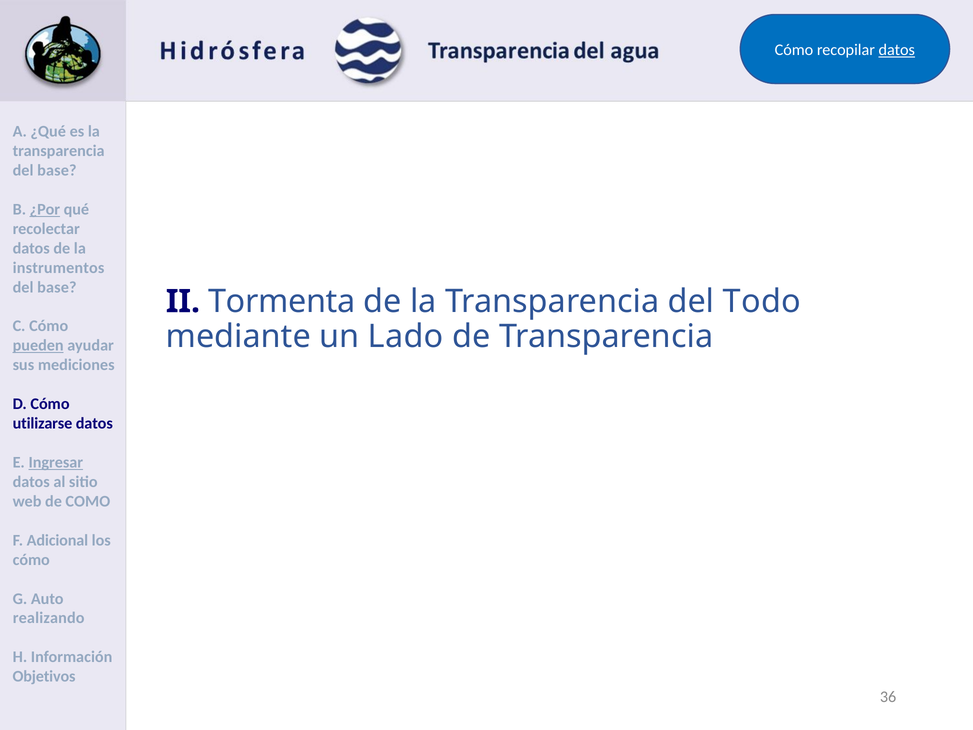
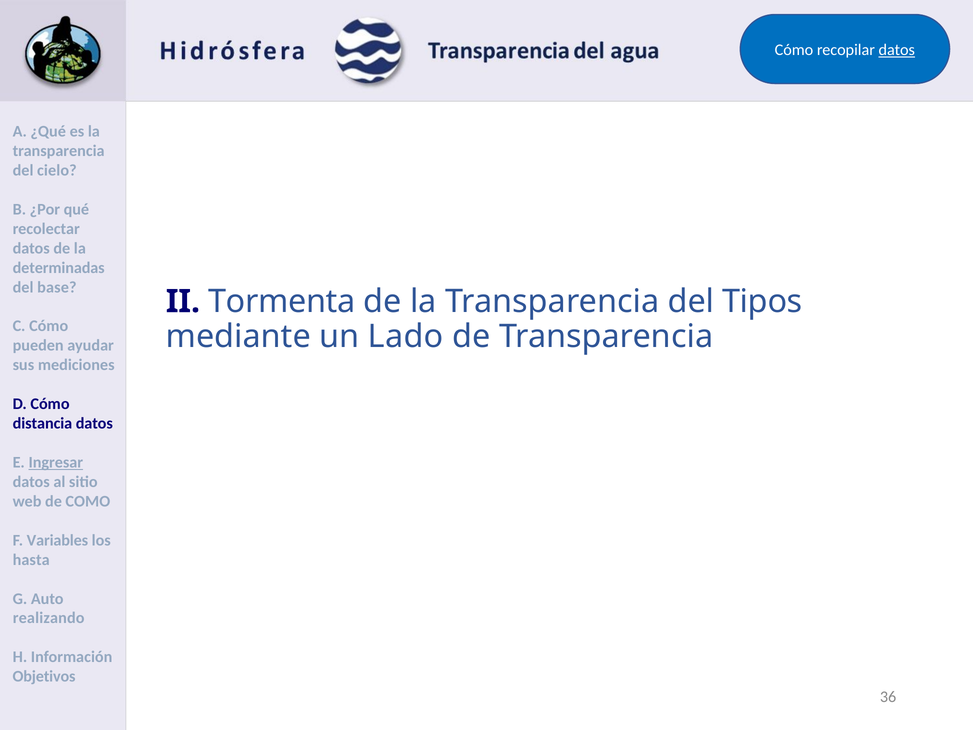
base at (57, 170): base -> cielo
¿Por underline: present -> none
instrumentos: instrumentos -> determinadas
Todo: Todo -> Tipos
pueden underline: present -> none
utilizarse: utilizarse -> distancia
Adicional: Adicional -> Variables
cómo at (31, 560): cómo -> hasta
